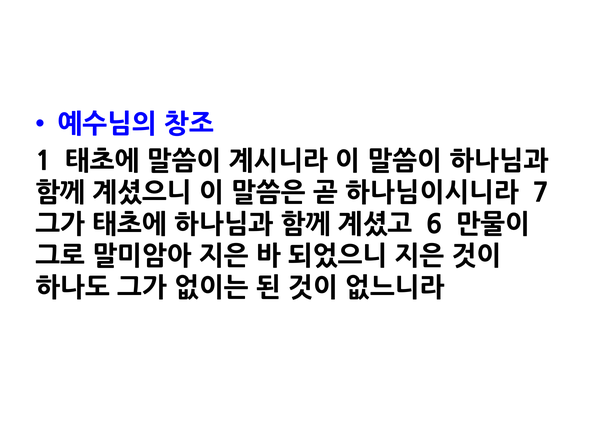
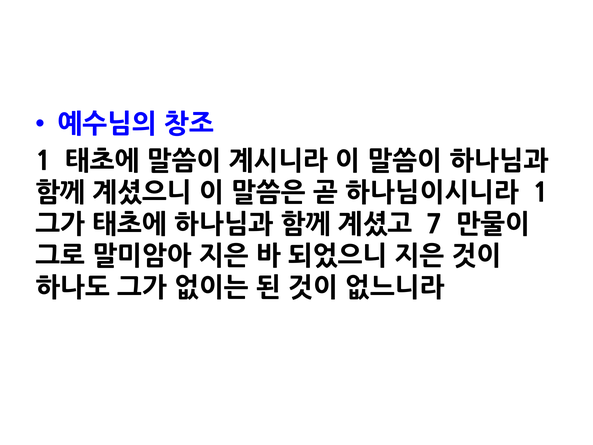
7 at (541, 193): 7 -> 1
6: 6 -> 7
